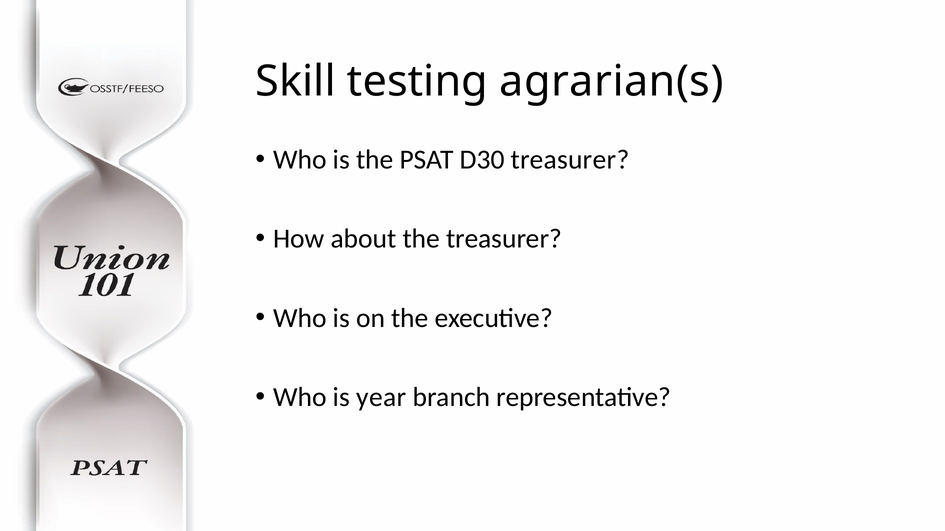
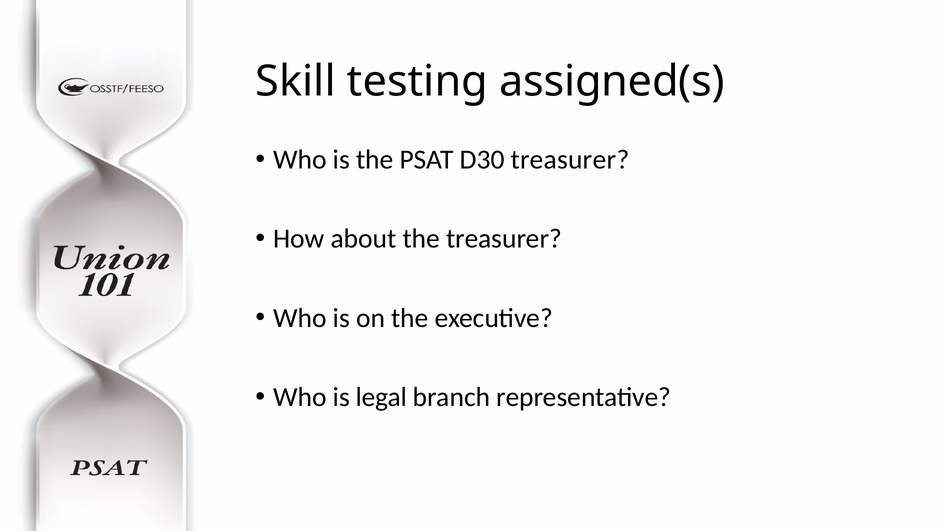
agrarian(s: agrarian(s -> assigned(s
year: year -> legal
